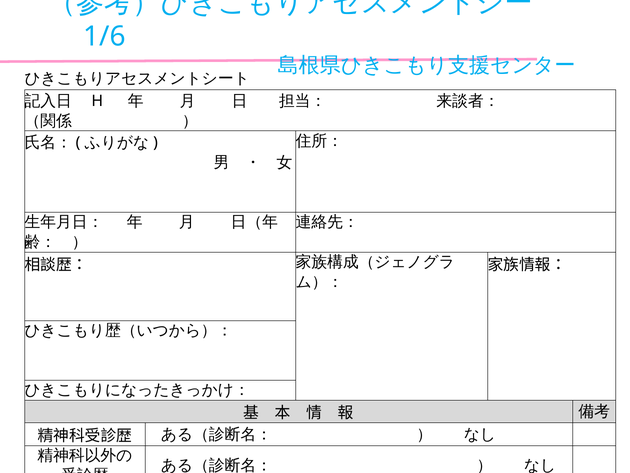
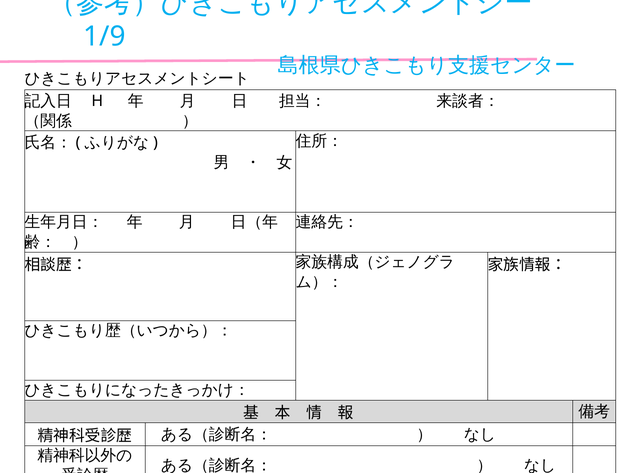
1/6: 1/6 -> 1/9
